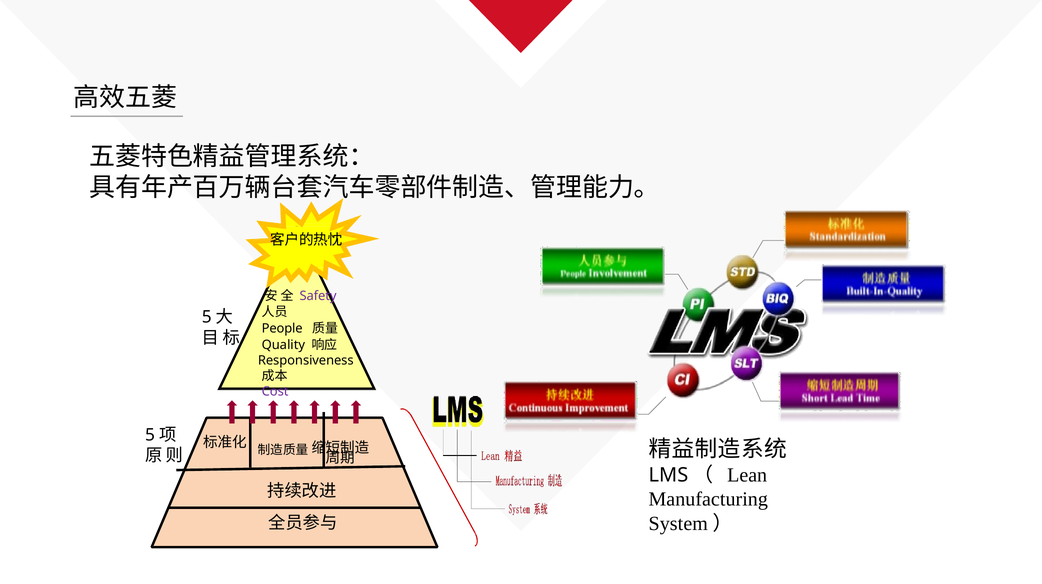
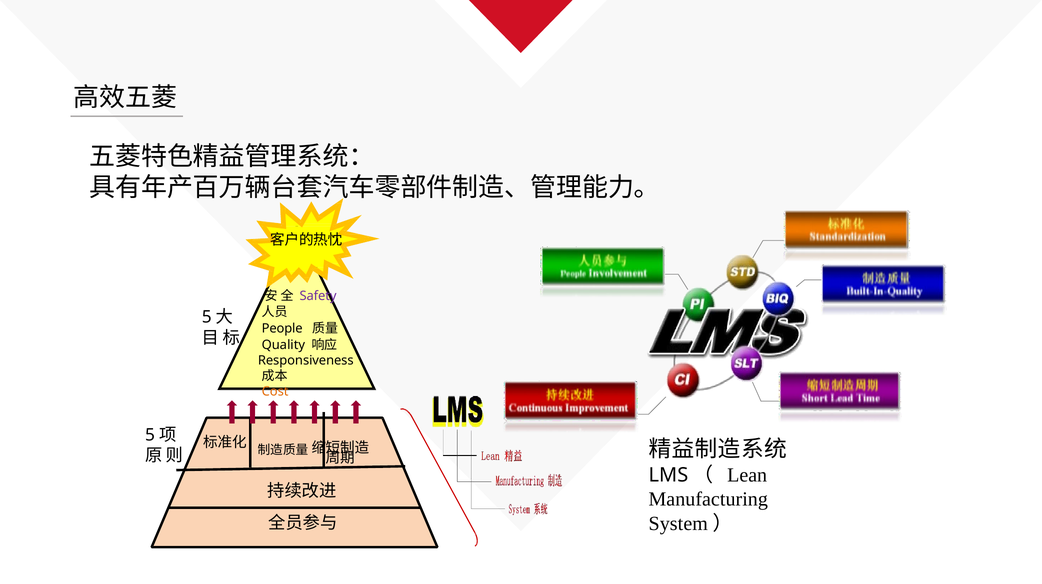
Cost colour: purple -> orange
